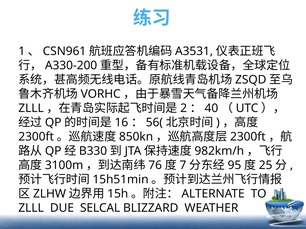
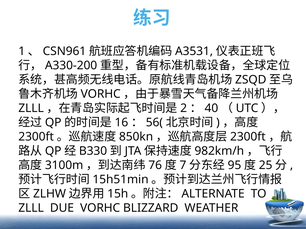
DUE SELCAL: SELCAL -> VORHC
